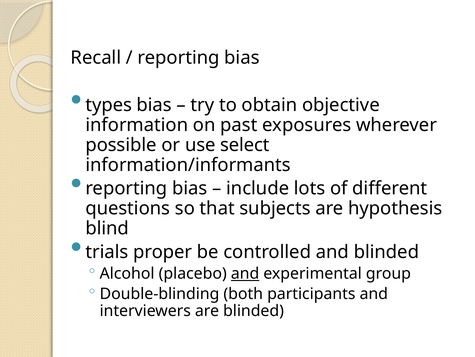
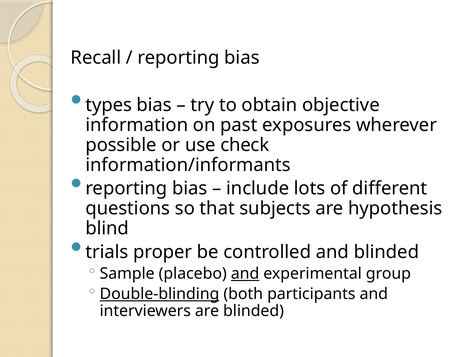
select: select -> check
Alcohol: Alcohol -> Sample
Double-blinding underline: none -> present
